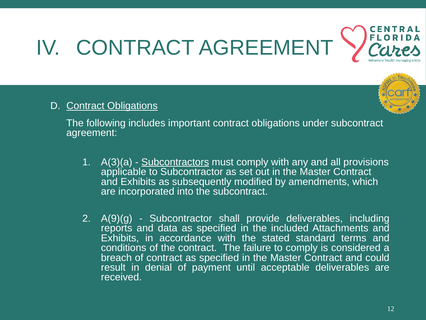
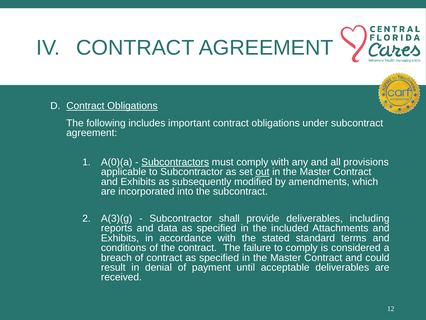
A(3)(a: A(3)(a -> A(0)(a
out underline: none -> present
A(9)(g: A(9)(g -> A(3)(g
